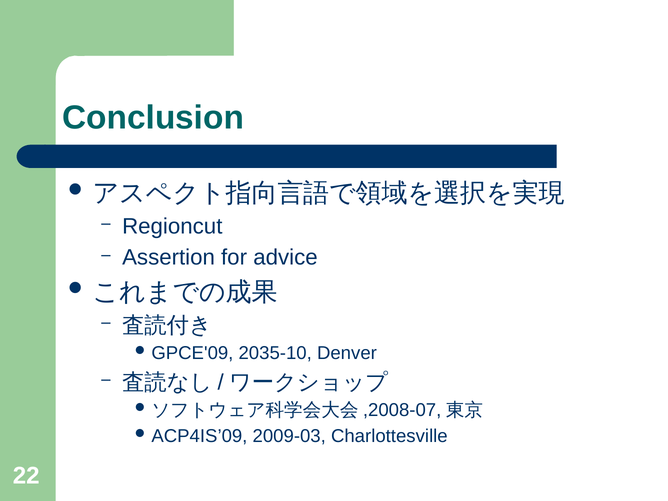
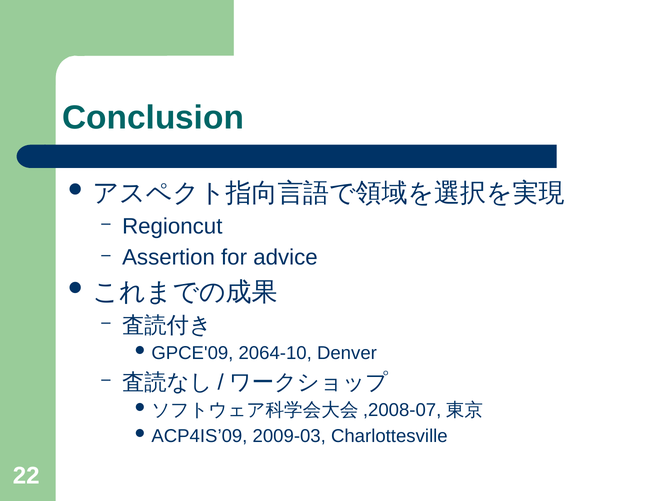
2035-10: 2035-10 -> 2064-10
